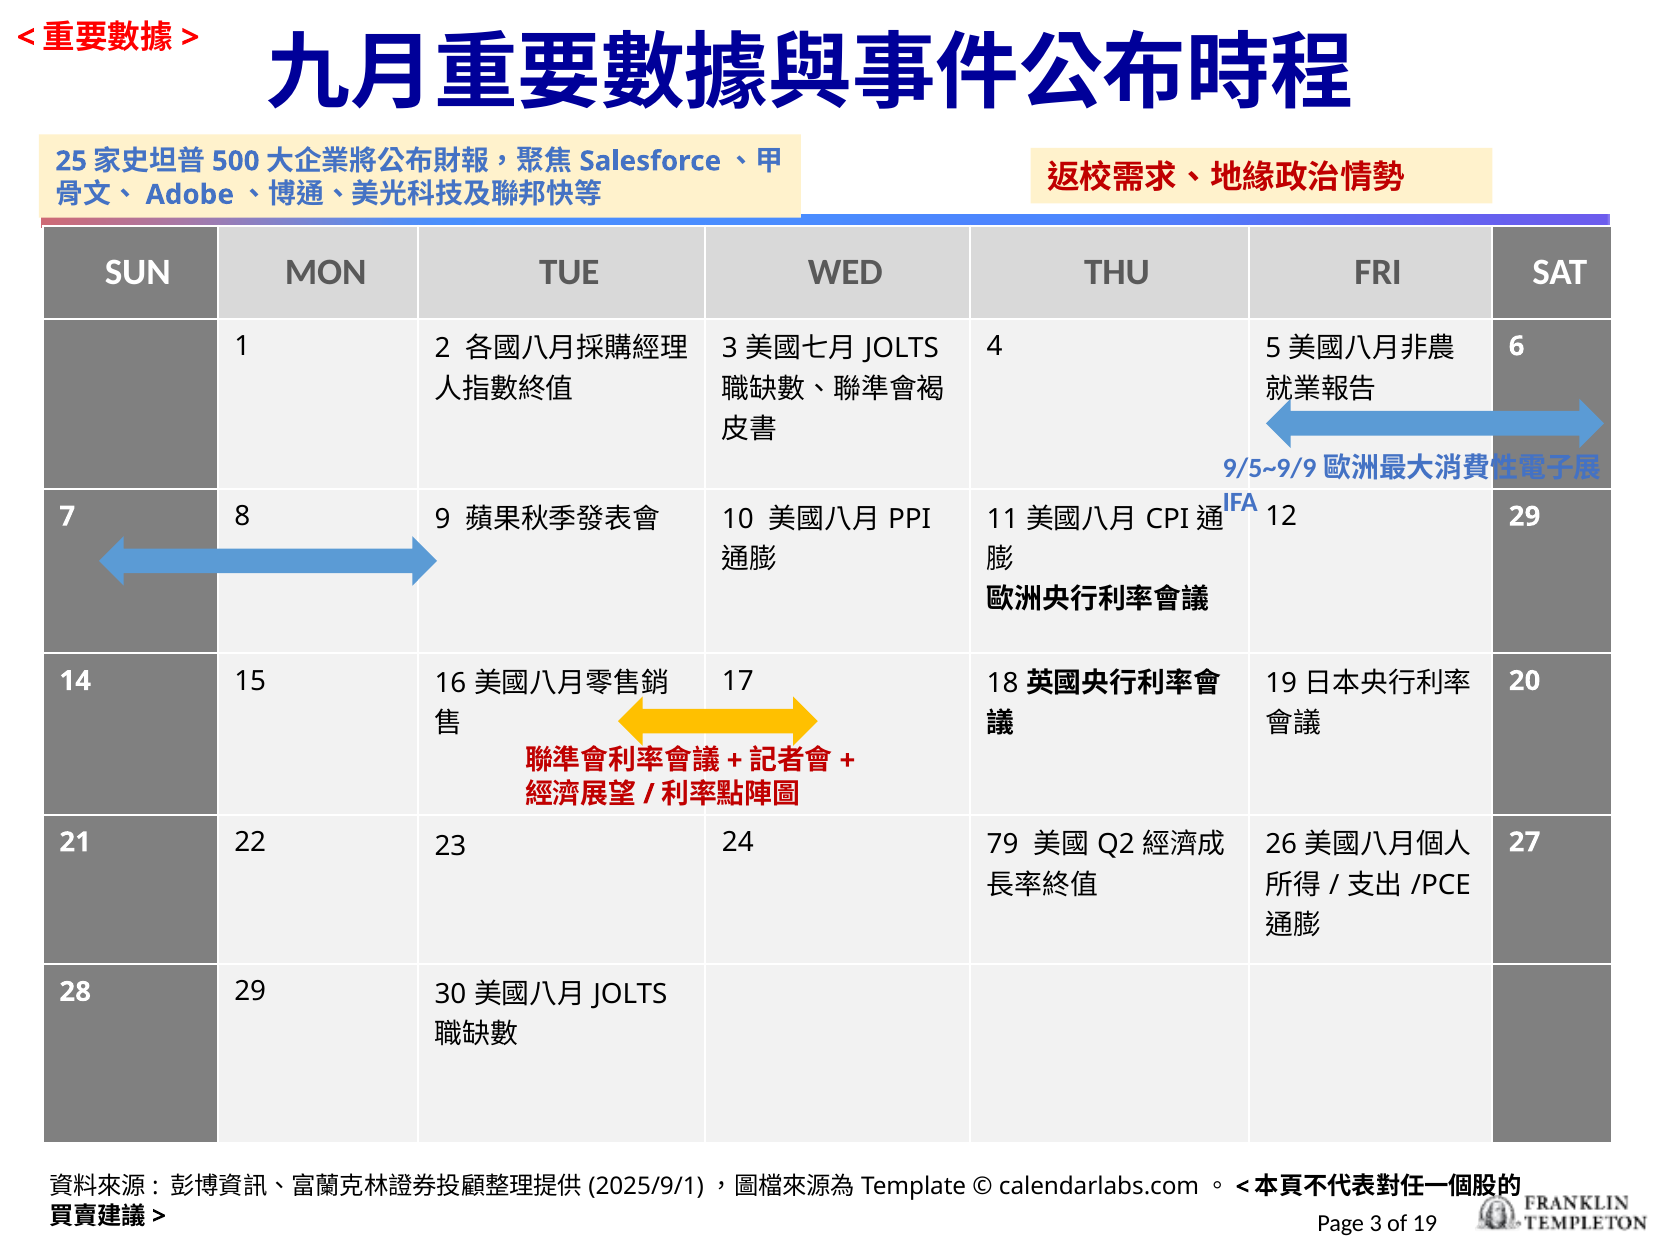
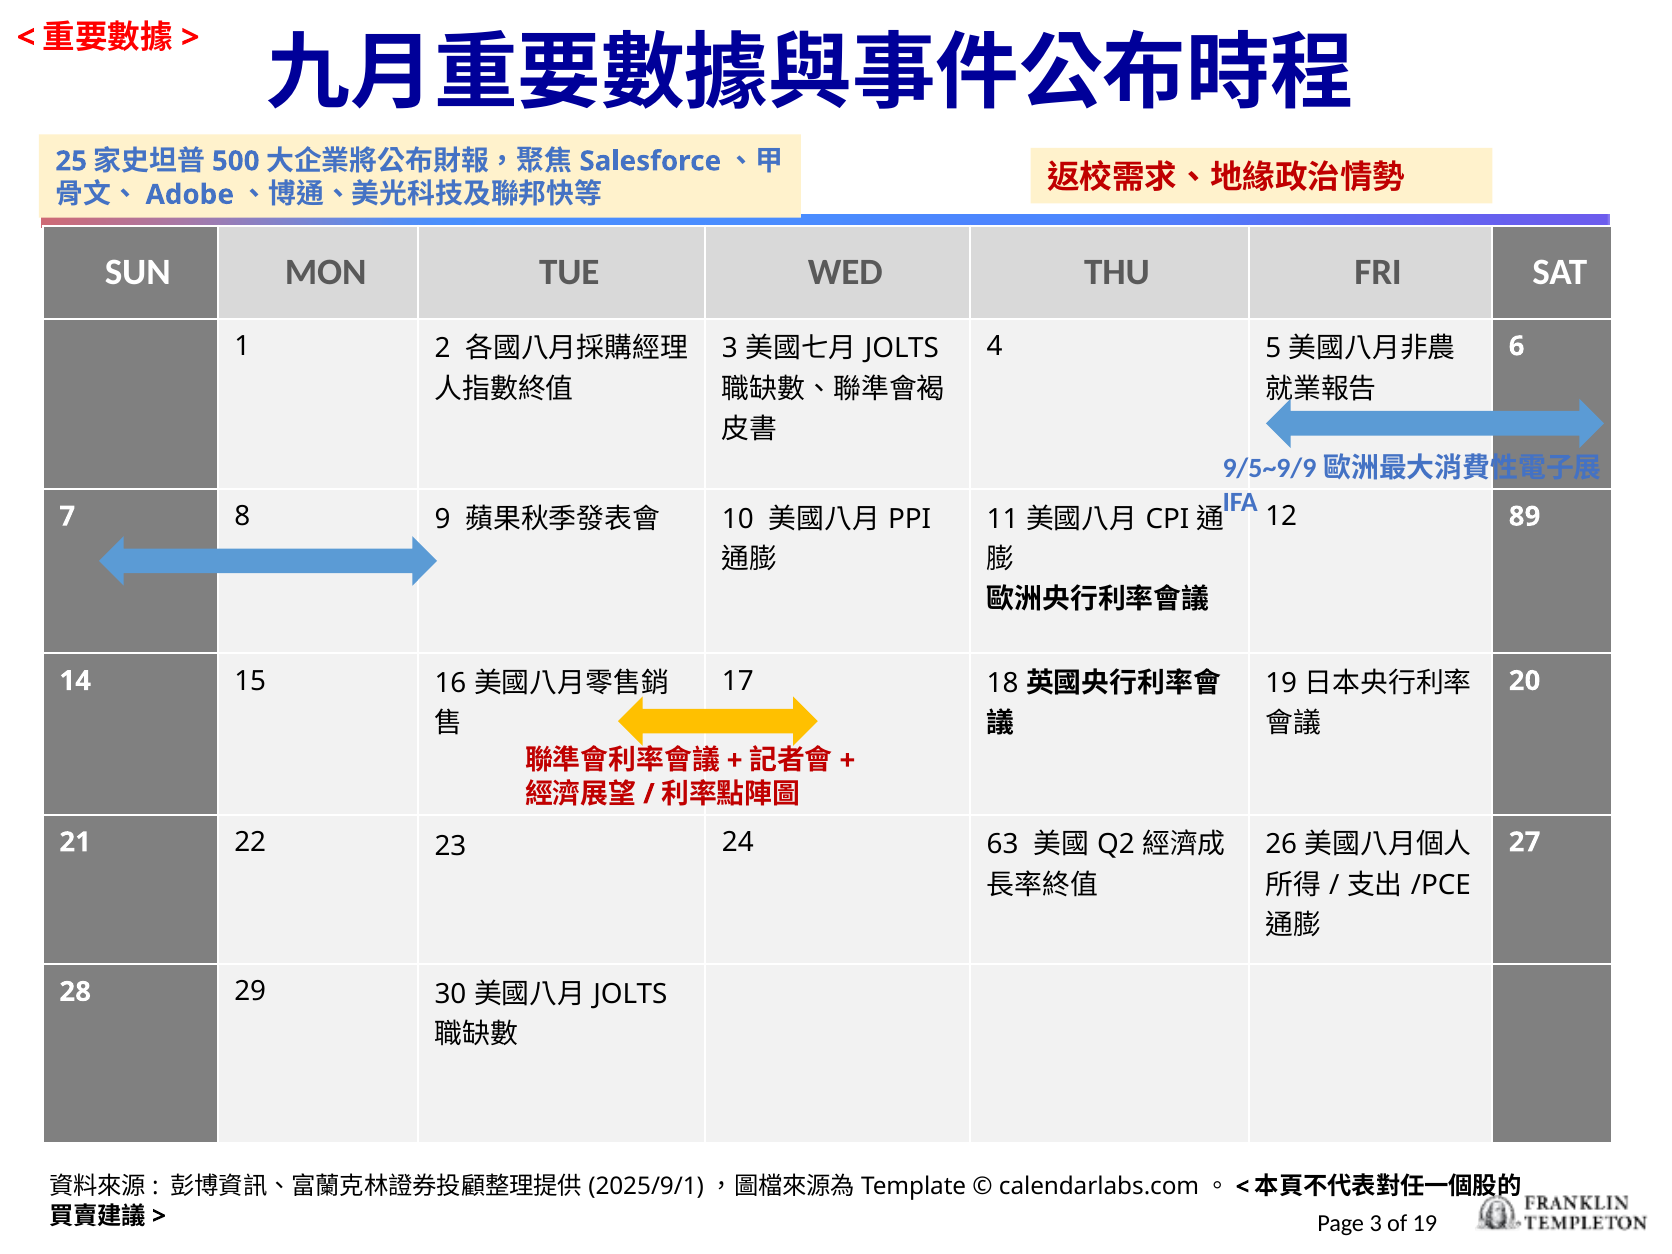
12 29: 29 -> 89
79: 79 -> 63
